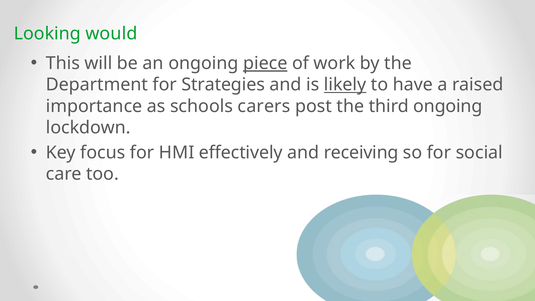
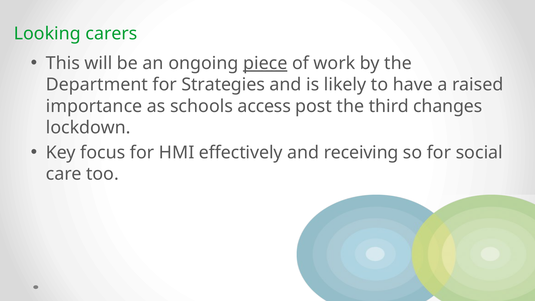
would: would -> carers
likely underline: present -> none
carers: carers -> access
third ongoing: ongoing -> changes
